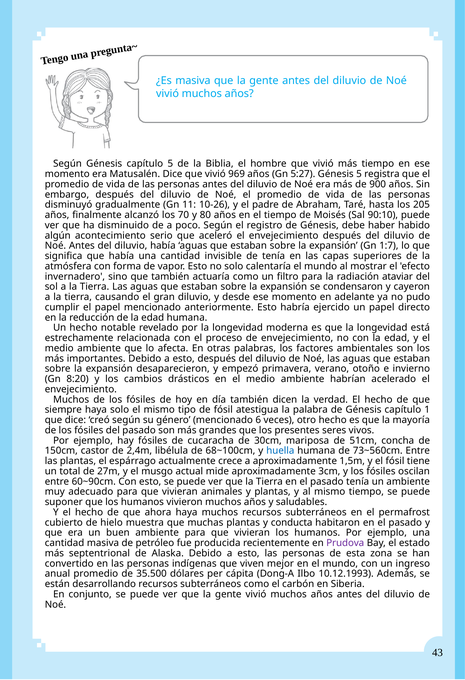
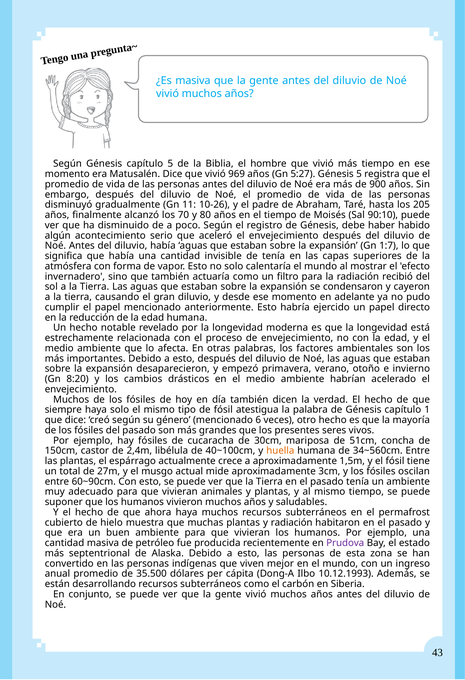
ataviar: ataviar -> recibió
68~100cm: 68~100cm -> 40~100cm
huella colour: blue -> orange
73~560cm: 73~560cm -> 34~560cm
y conducta: conducta -> radiación
